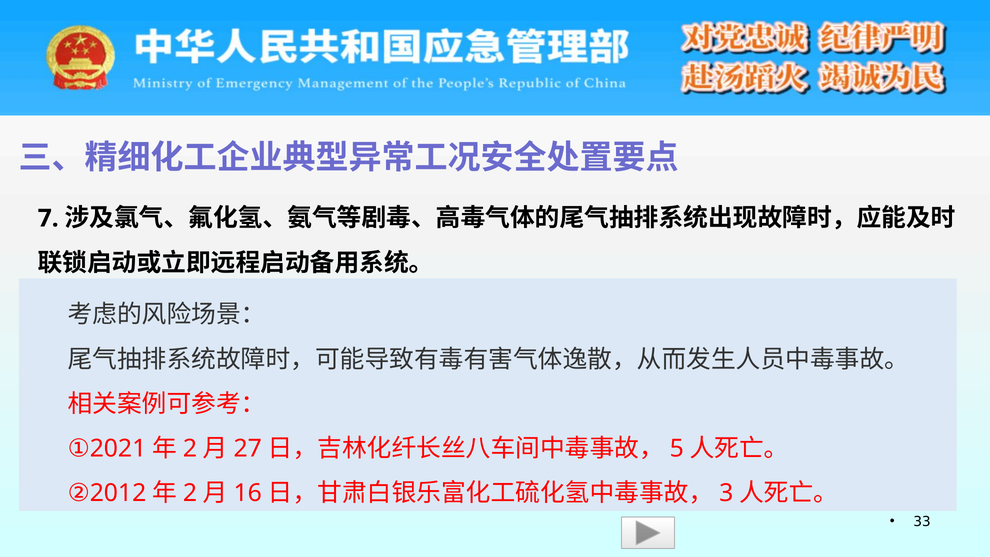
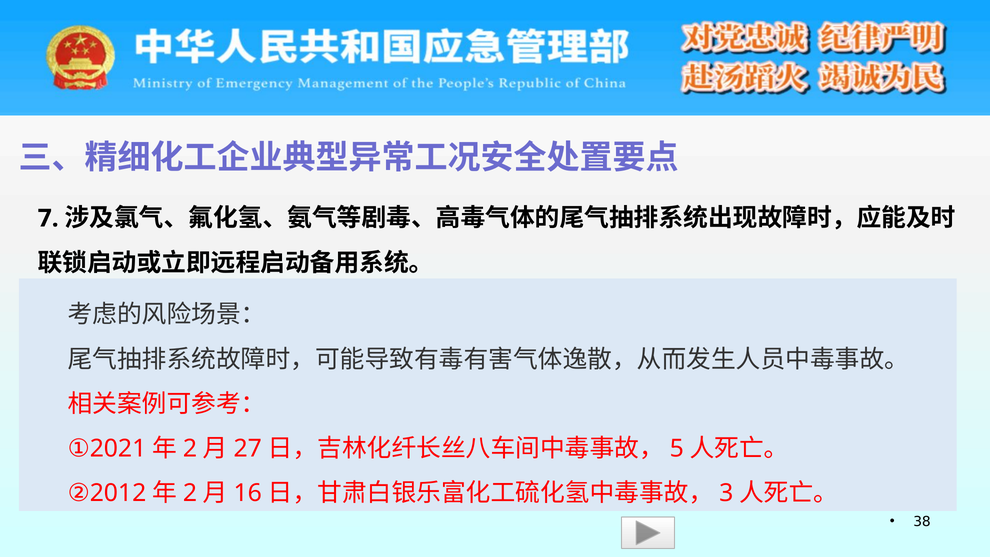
33: 33 -> 38
